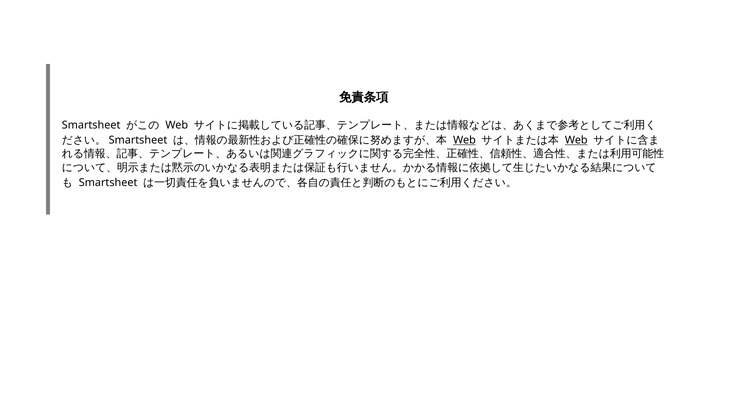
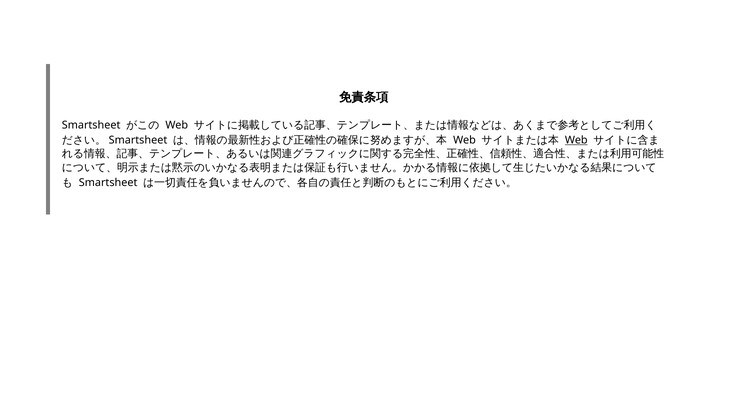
Web at (464, 140) underline: present -> none
